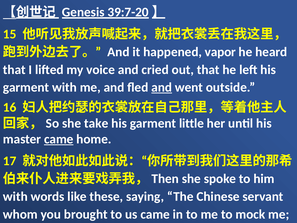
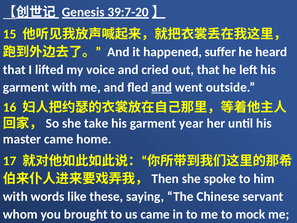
vapor: vapor -> suffer
little: little -> year
came at (59, 139) underline: present -> none
